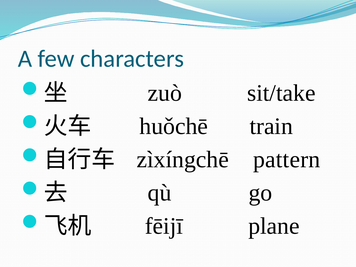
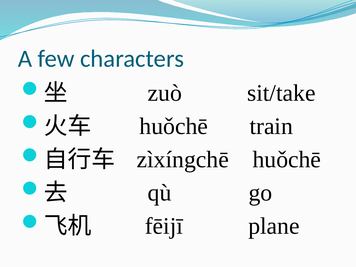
zìxíngchē pattern: pattern -> huǒchē
